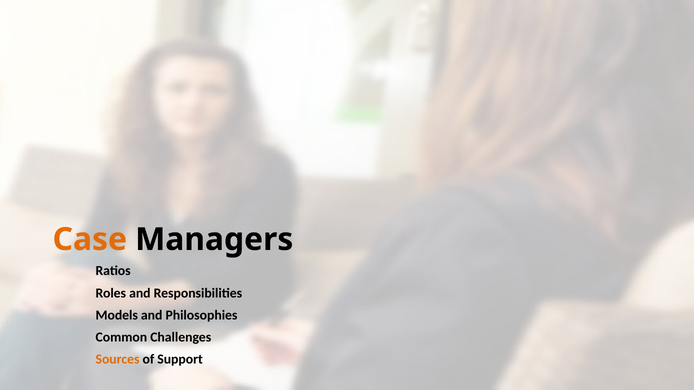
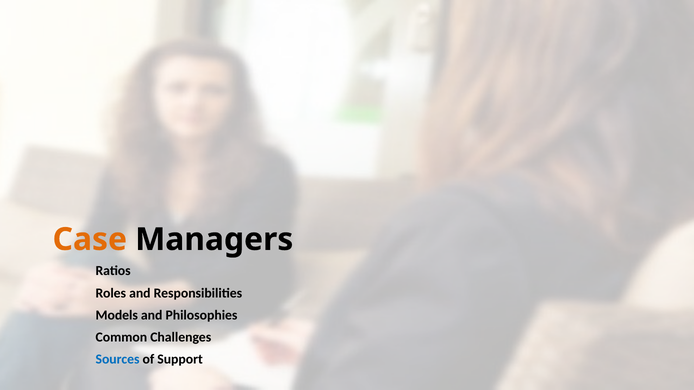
Sources colour: orange -> blue
